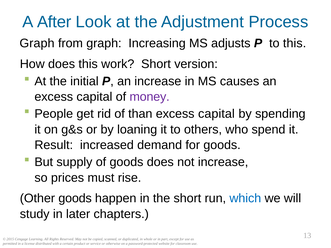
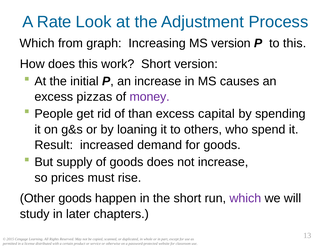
After: After -> Rate
Graph at (37, 43): Graph -> Which
MS adjusts: adjusts -> version
capital at (94, 97): capital -> pizzas
which at (245, 199) colour: blue -> purple
